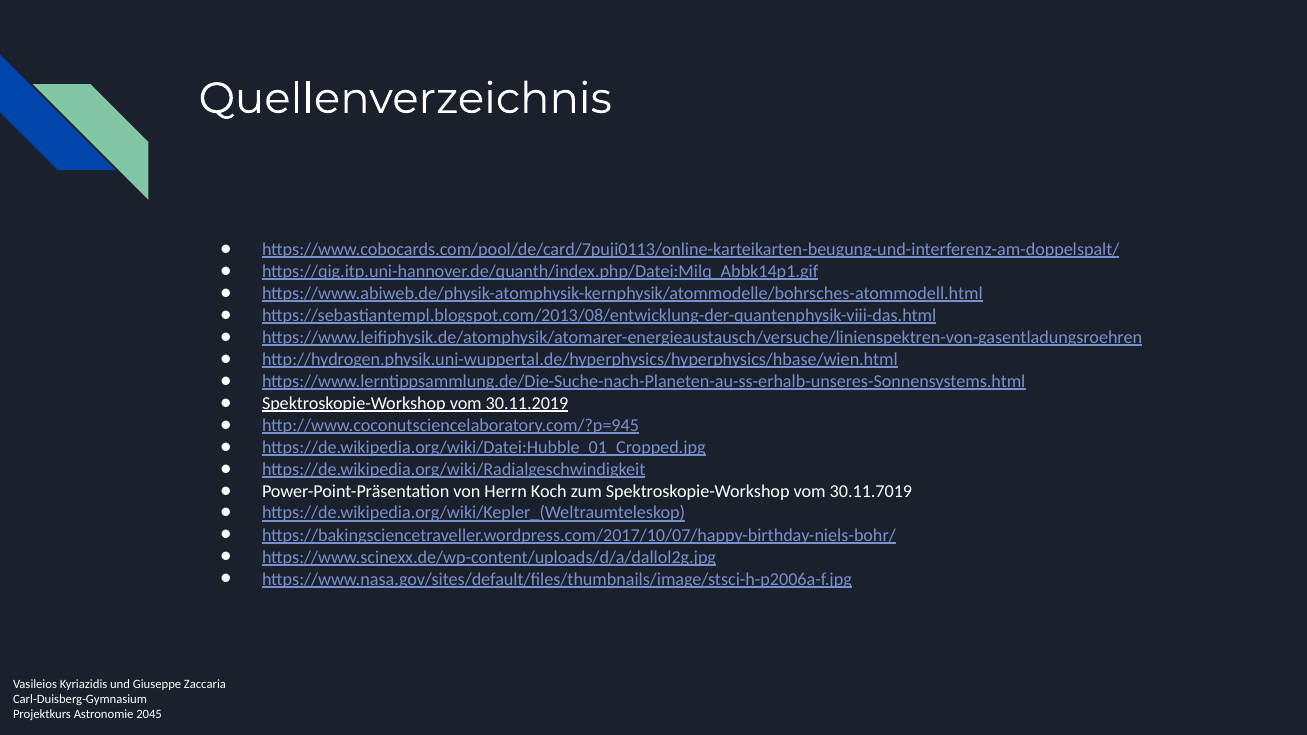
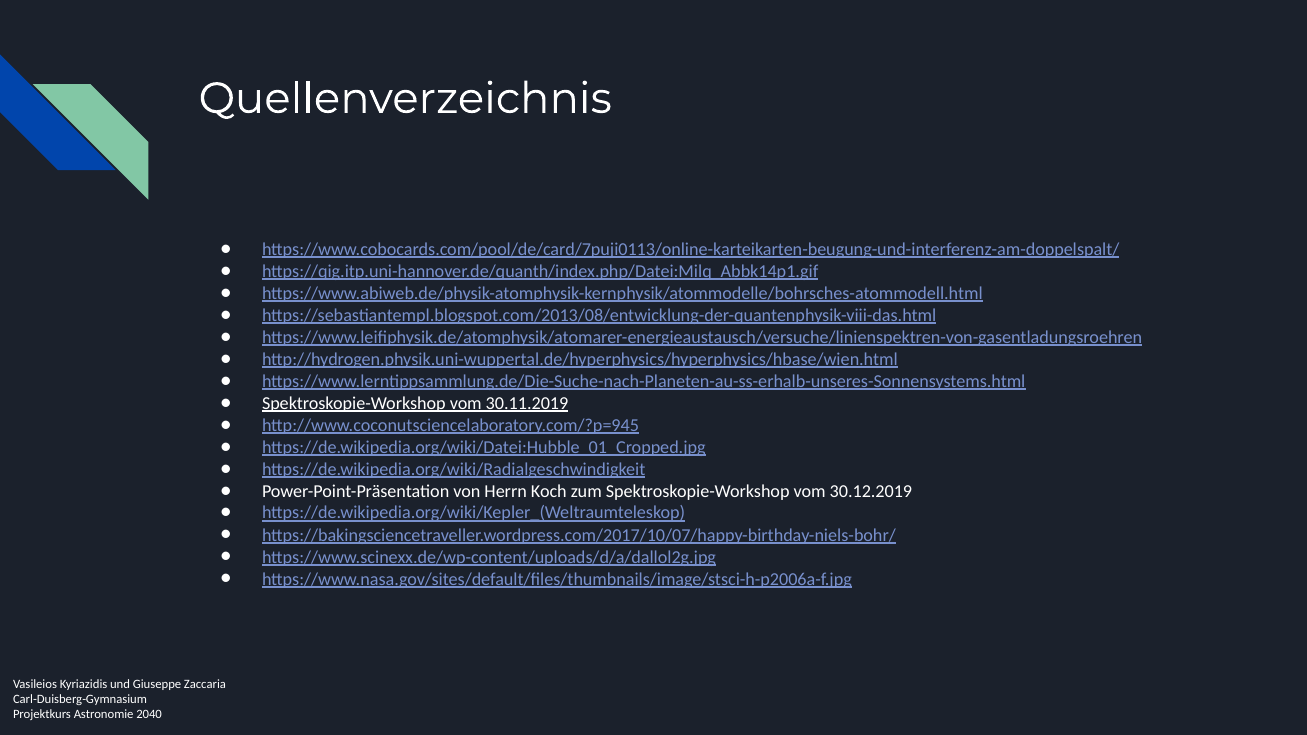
30.11.7019: 30.11.7019 -> 30.12.2019
2045: 2045 -> 2040
